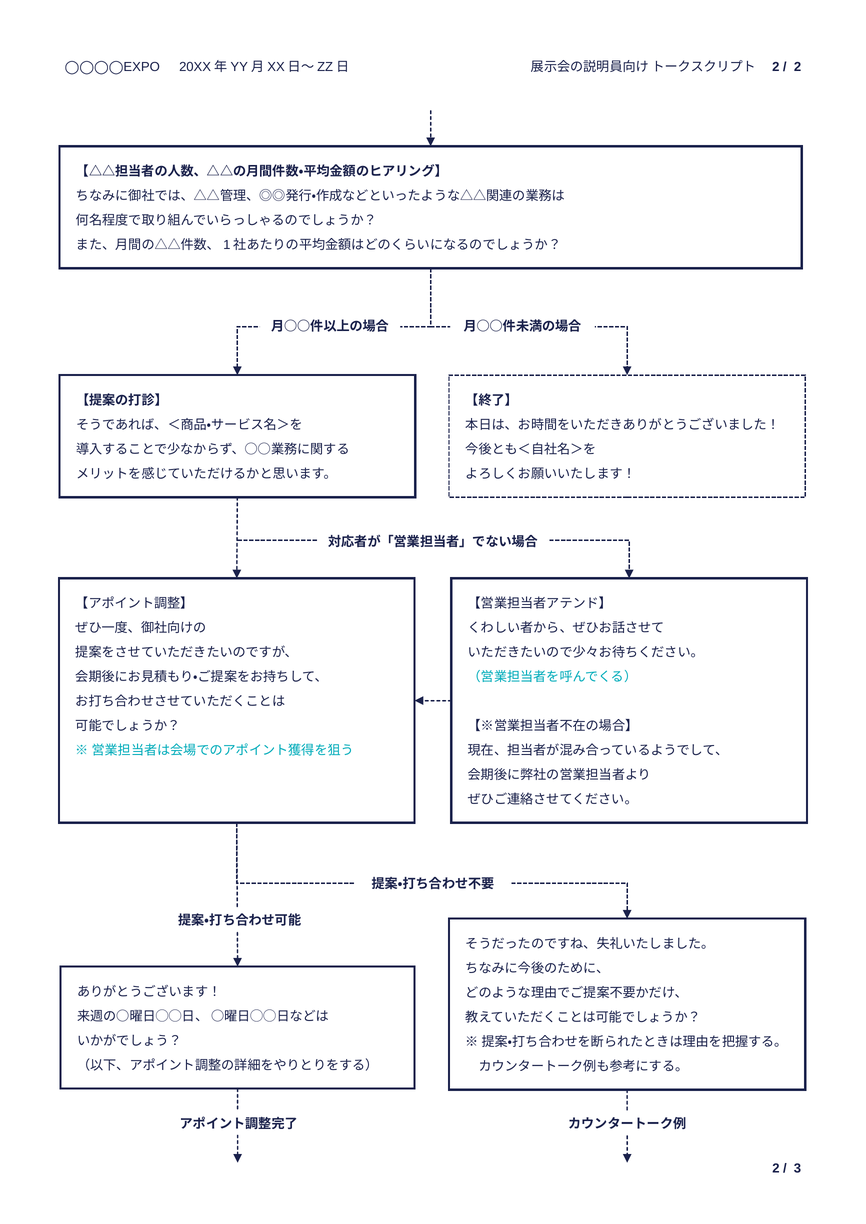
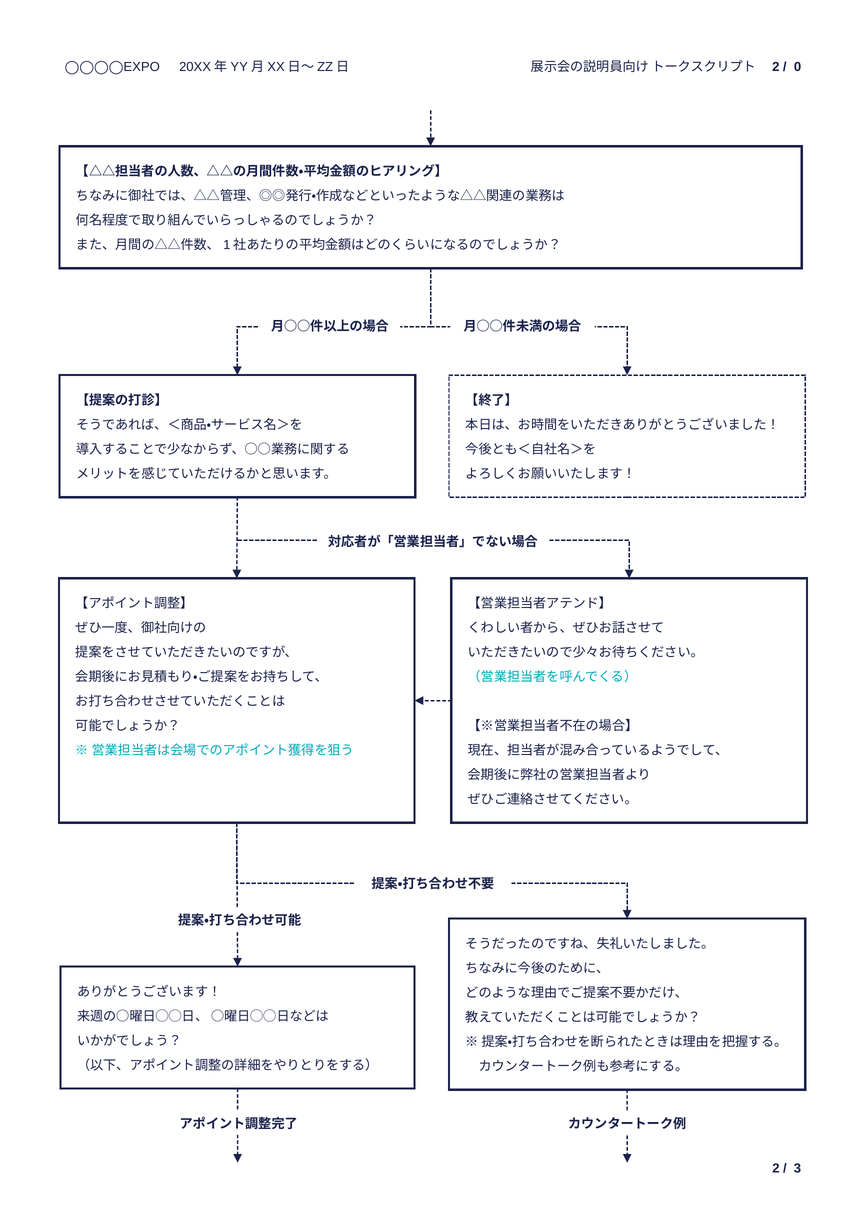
2 at (798, 67): 2 -> 0
